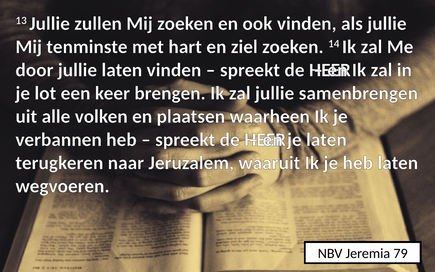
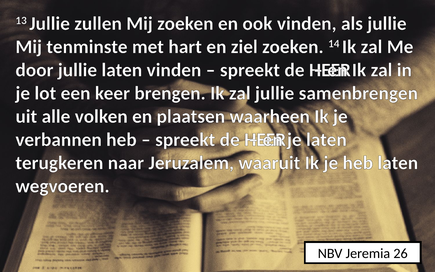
79: 79 -> 26
